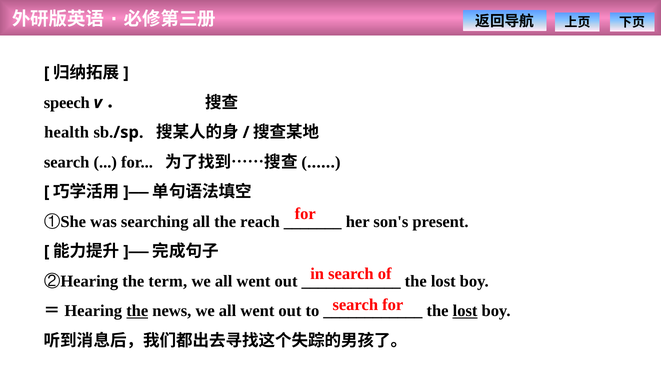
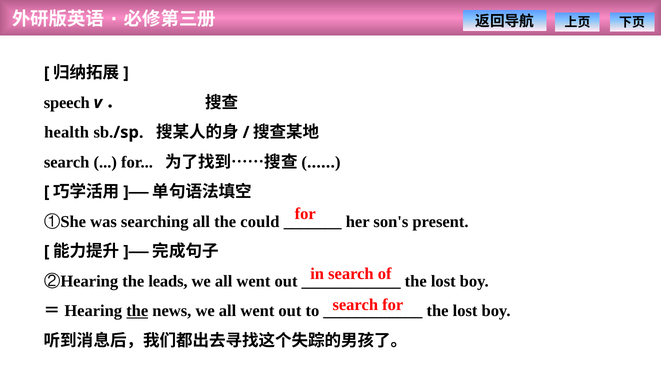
reach: reach -> could
term: term -> leads
lost at (465, 311) underline: present -> none
